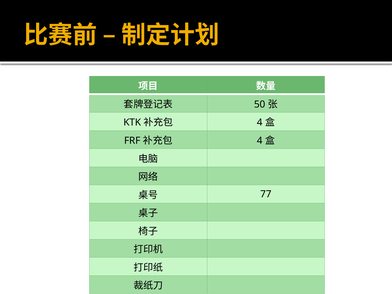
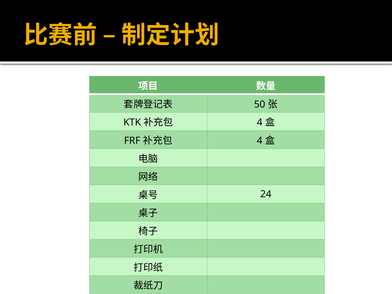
77: 77 -> 24
